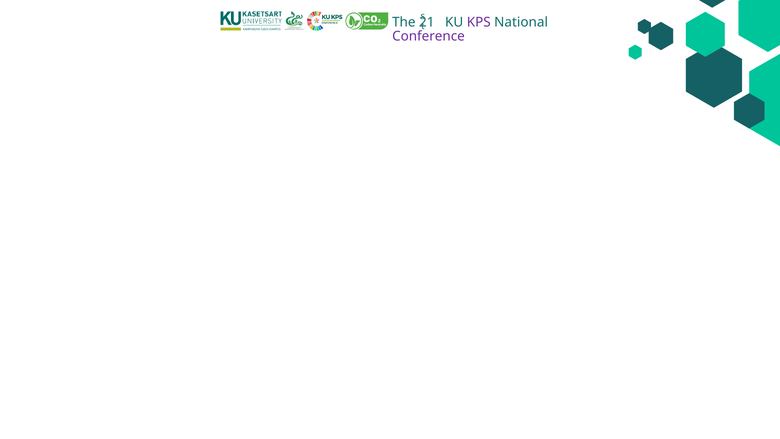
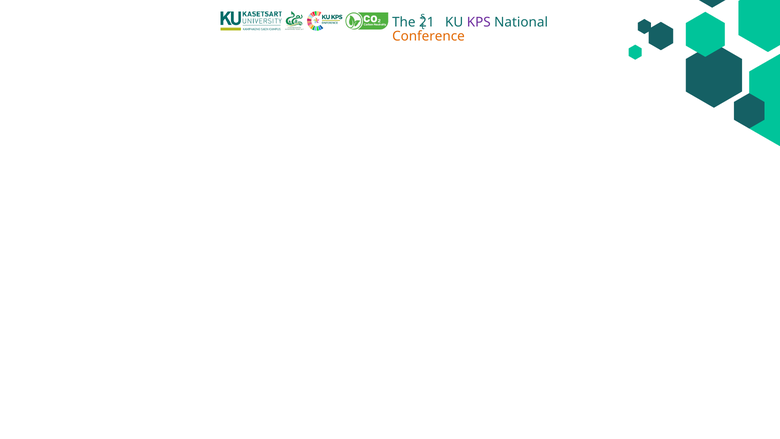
Conference colour: purple -> orange
